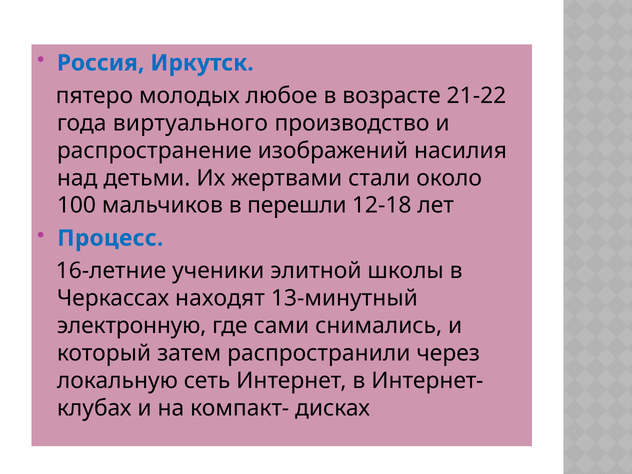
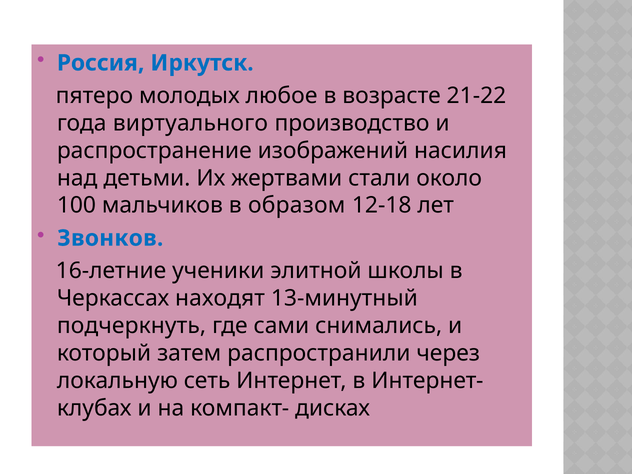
перешли: перешли -> образом
Процесс: Процесс -> Звонков
электронную: электронную -> подчеркнуть
